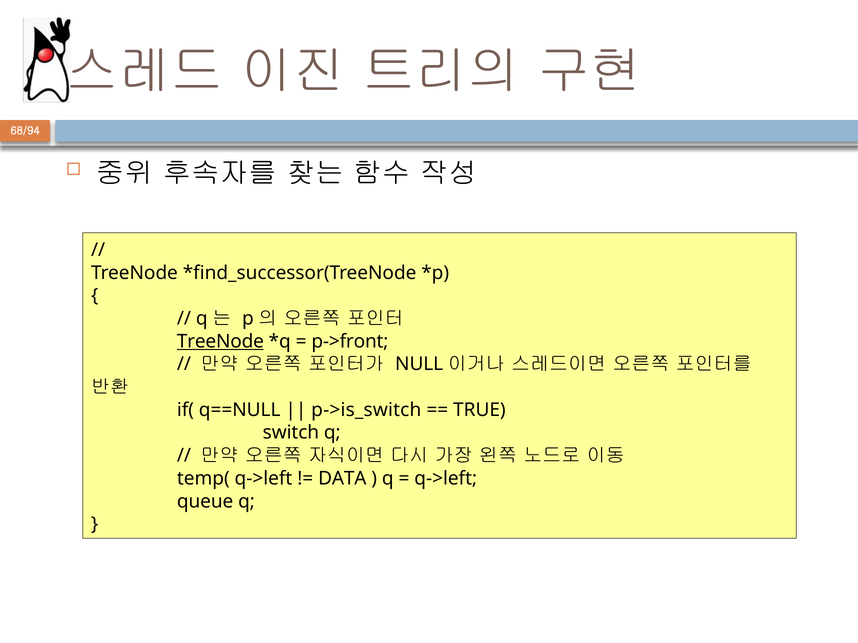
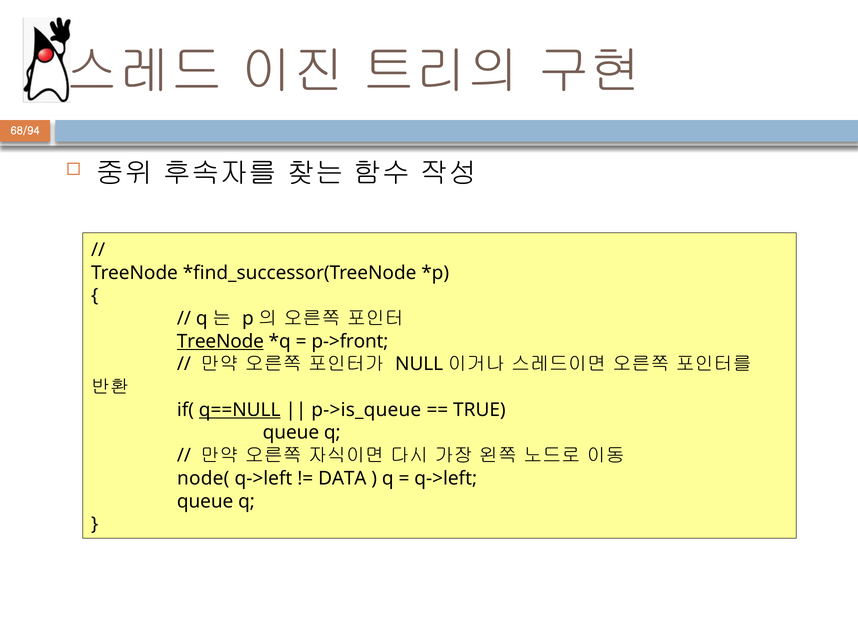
q==NULL underline: none -> present
p->is_switch: p->is_switch -> p->is_queue
switch at (291, 433): switch -> queue
temp(: temp( -> node(
